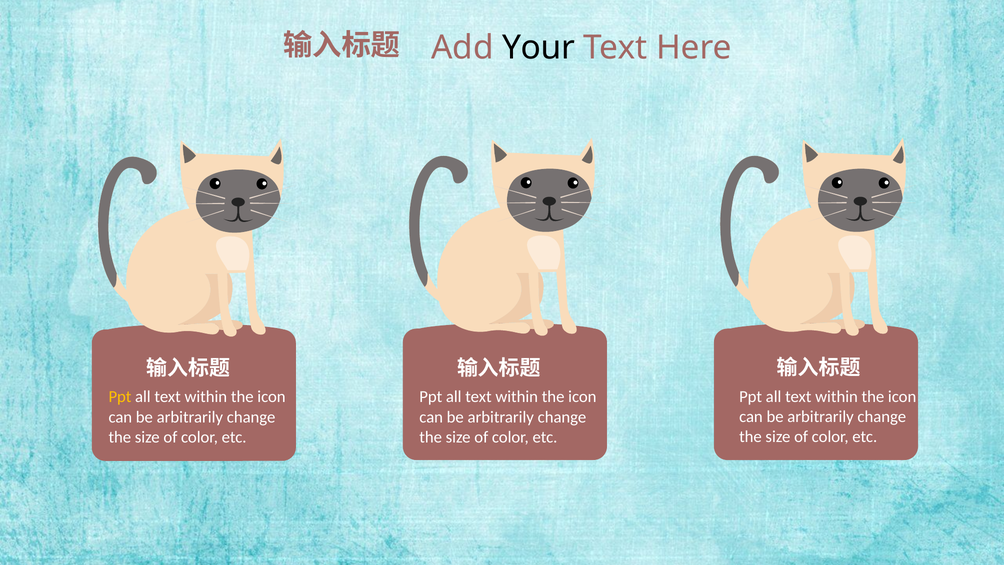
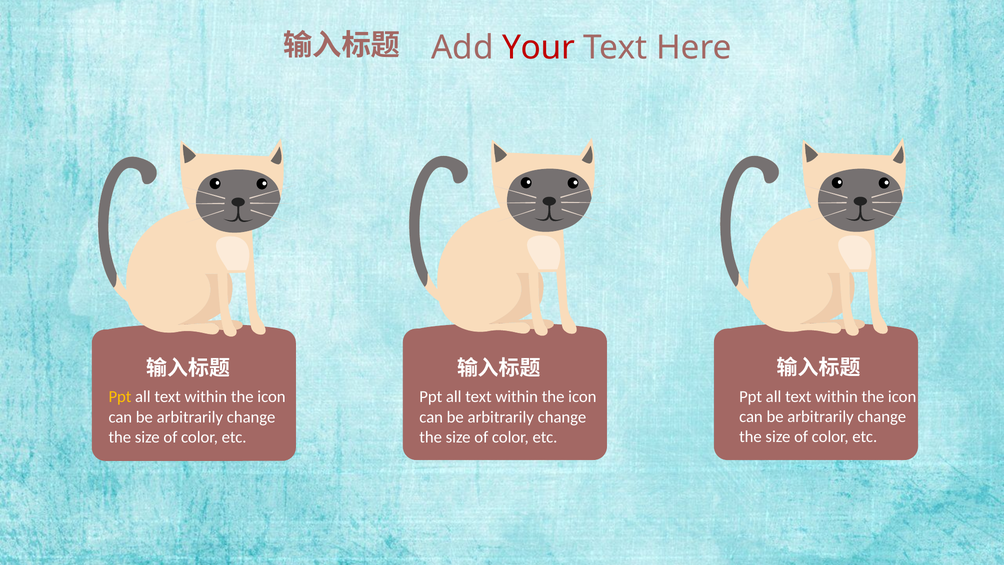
Your colour: black -> red
